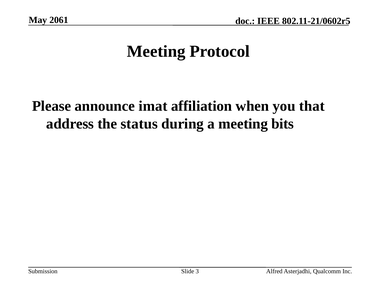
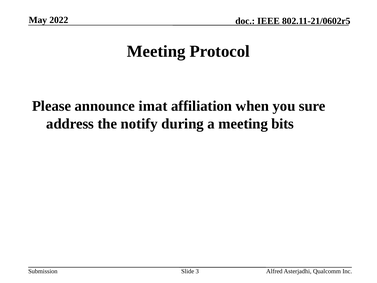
2061: 2061 -> 2022
that: that -> sure
status: status -> notify
